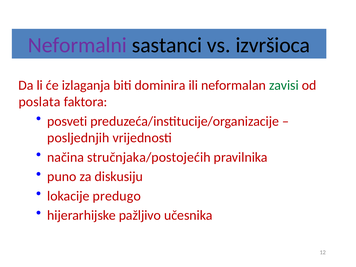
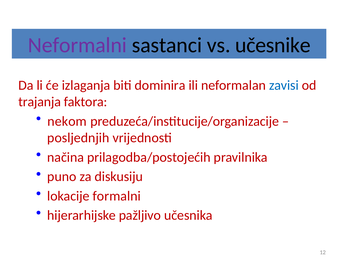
izvršioca: izvršioca -> učesnike
zavisi colour: green -> blue
poslata: poslata -> trajanja
posveti: posveti -> nekom
stručnjaka/postojećih: stručnjaka/postojećih -> prilagodba/postojećih
predugo: predugo -> formalni
